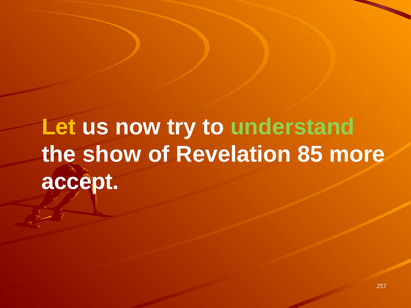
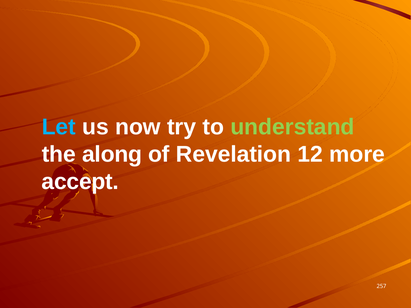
Let colour: yellow -> light blue
show: show -> along
85: 85 -> 12
